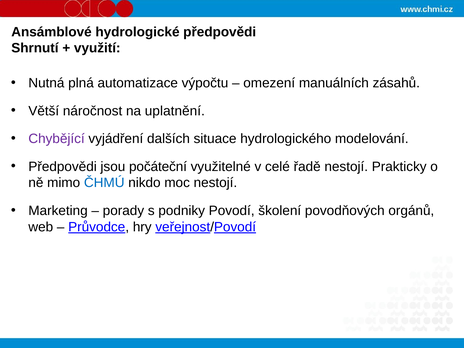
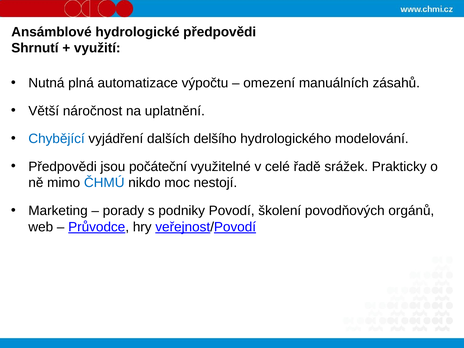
Chybějící colour: purple -> blue
situace: situace -> delšího
řadě nestojí: nestojí -> srážek
